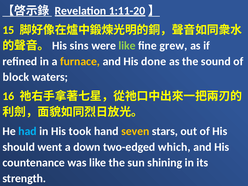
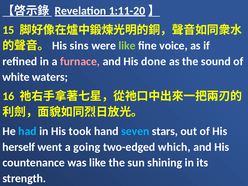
grew: grew -> voice
furnace colour: yellow -> pink
block: block -> white
seven colour: yellow -> light blue
should: should -> herself
down: down -> going
